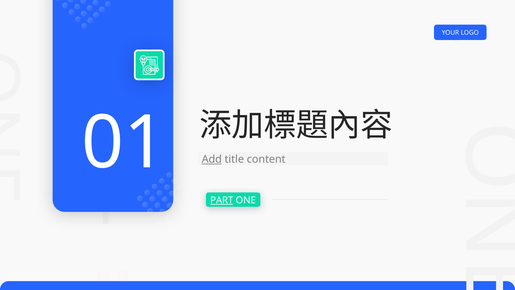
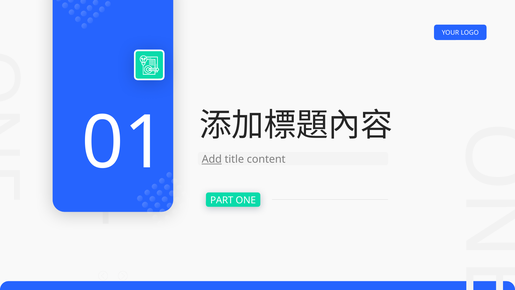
PART underline: present -> none
